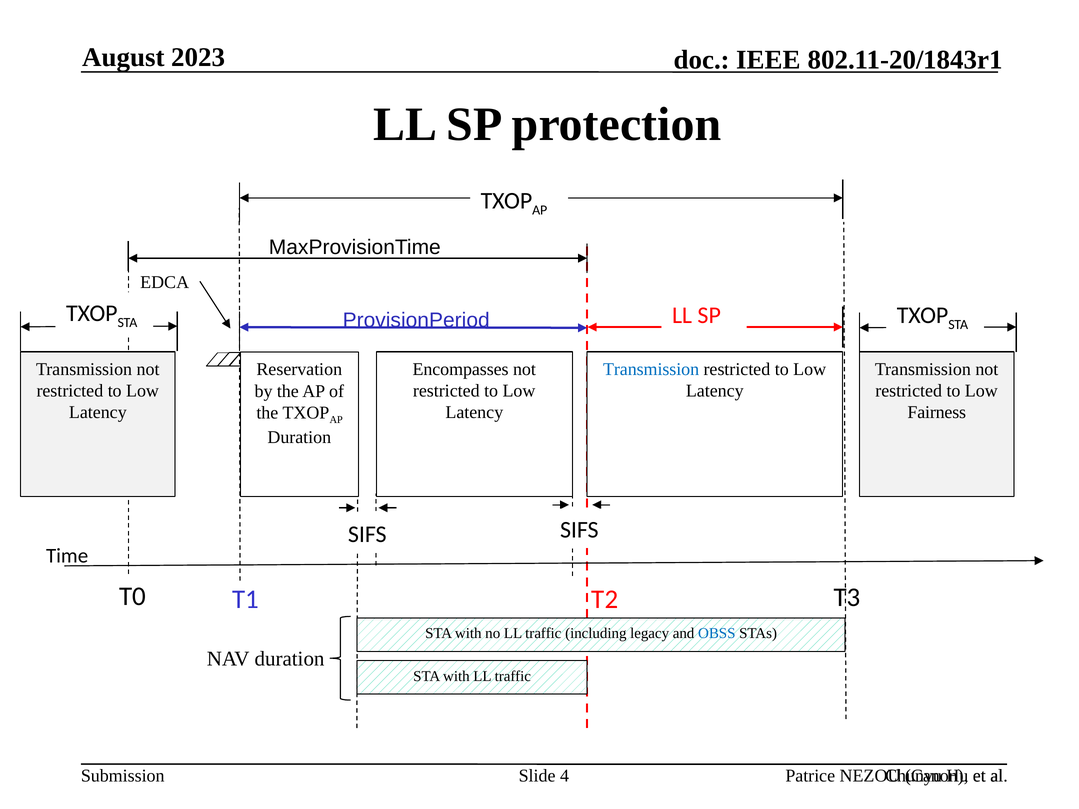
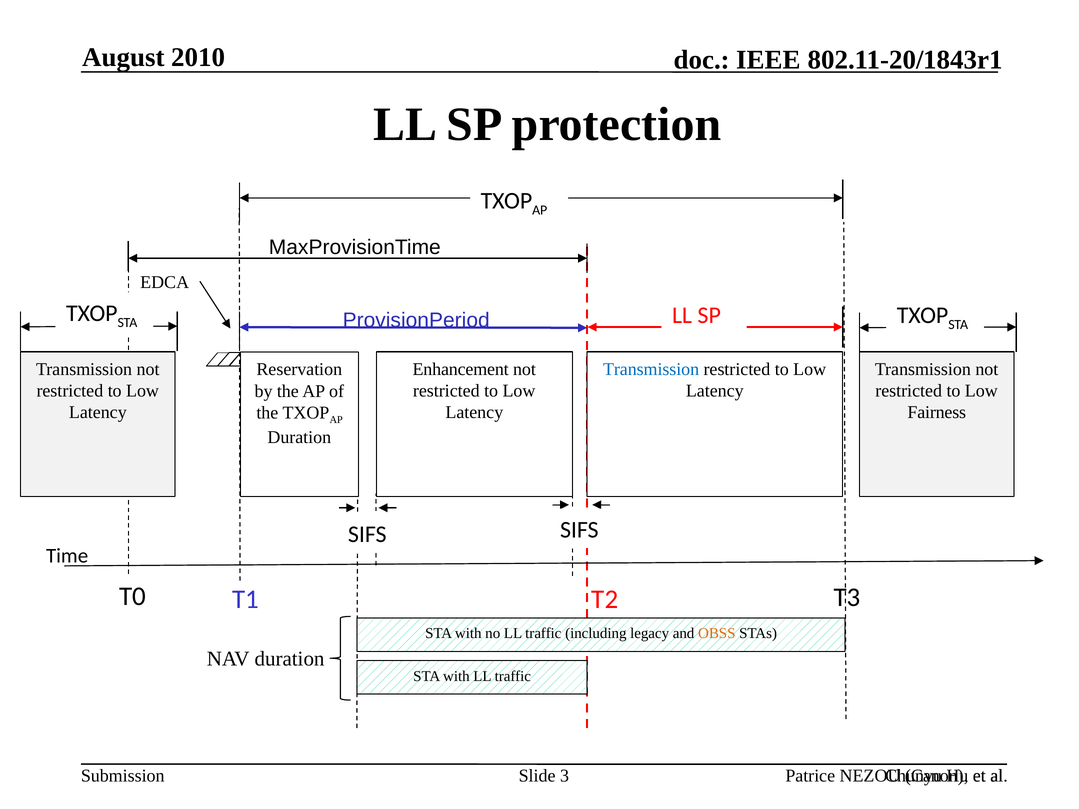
2023: 2023 -> 2010
Encompasses: Encompasses -> Enhancement
OBSS colour: blue -> orange
4: 4 -> 3
